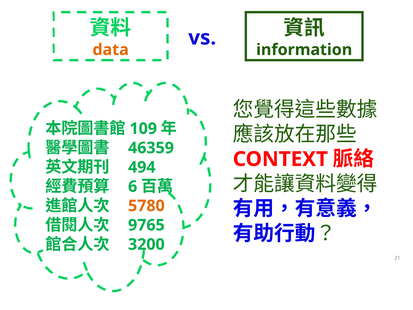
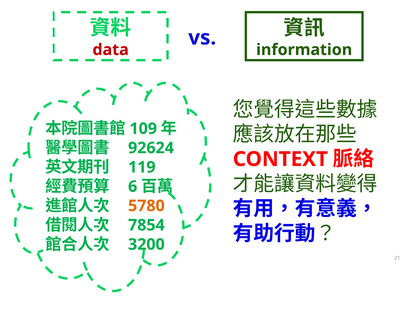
data colour: orange -> red
46359: 46359 -> 92624
494: 494 -> 119
9765: 9765 -> 7854
